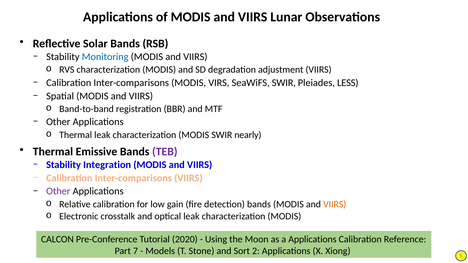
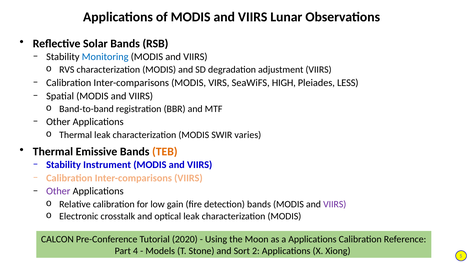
SeaWiFS SWIR: SWIR -> HIGH
nearly: nearly -> varies
TEB colour: purple -> orange
Integration: Integration -> Instrument
VIIRS at (335, 204) colour: orange -> purple
7: 7 -> 4
